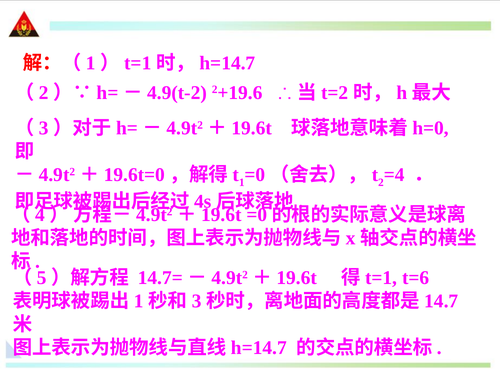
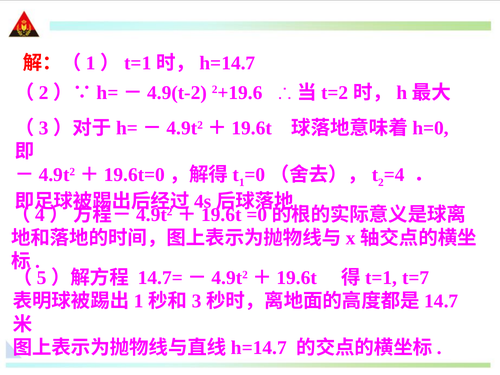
t=6: t=6 -> t=7
